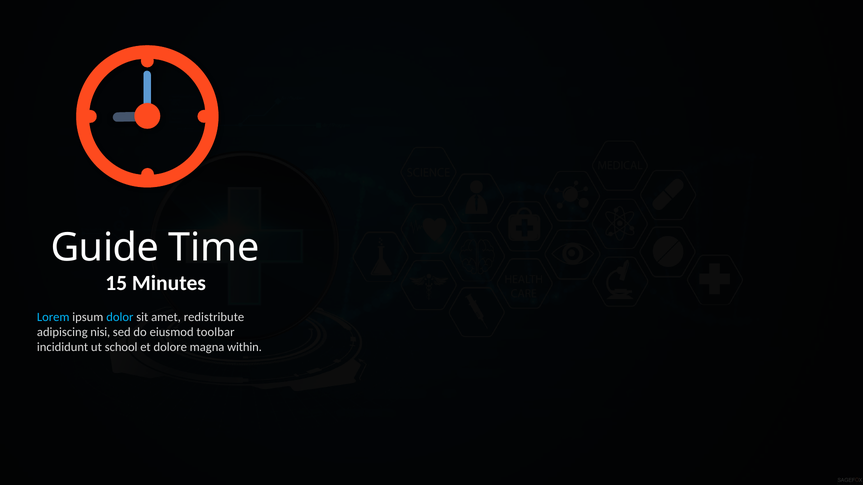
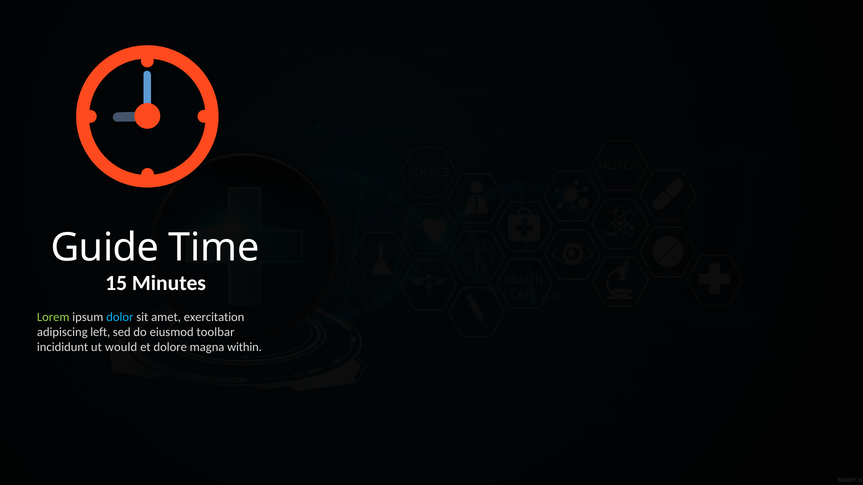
Lorem colour: light blue -> light green
redistribute: redistribute -> exercitation
nisi: nisi -> left
school: school -> would
